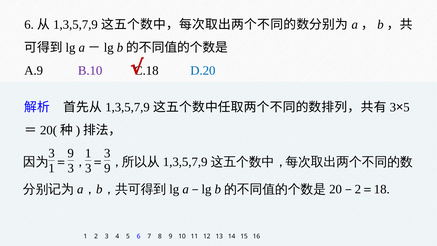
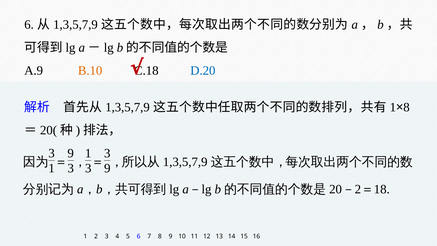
B.10 colour: purple -> orange
3 at (393, 107): 3 -> 1
5 at (407, 107): 5 -> 8
